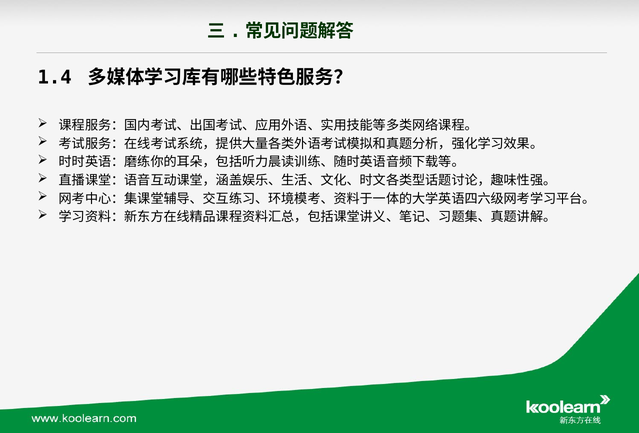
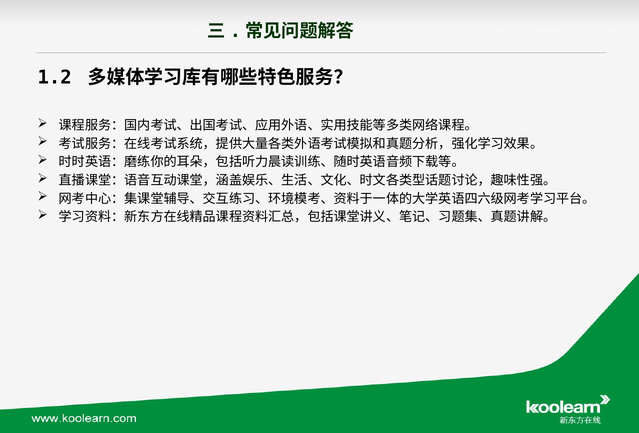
1.4: 1.4 -> 1.2
